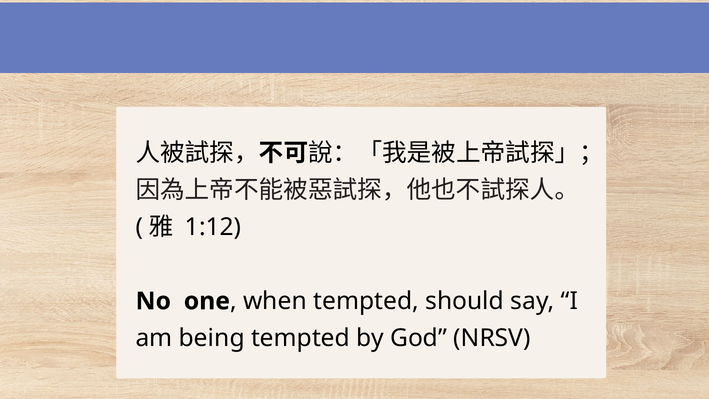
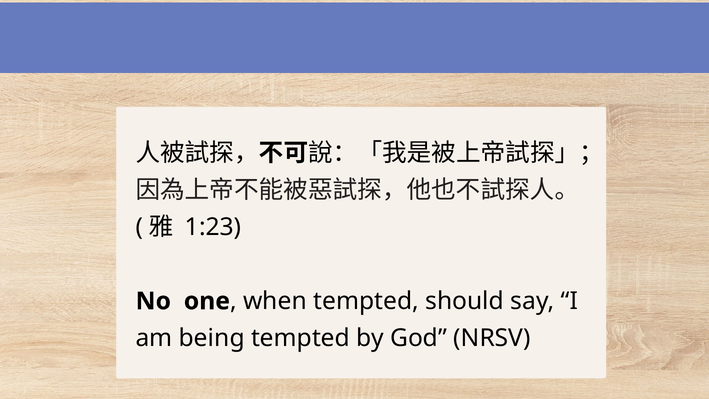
1:12: 1:12 -> 1:23
